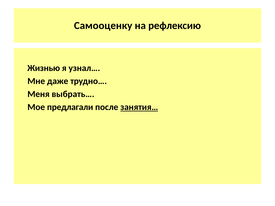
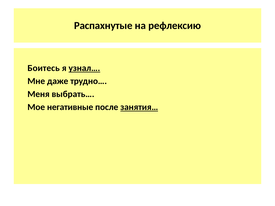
Самооценку: Самооценку -> Распахнутые
Жизнью: Жизнью -> Боитесь
узнал… underline: none -> present
предлагали: предлагали -> негативные
